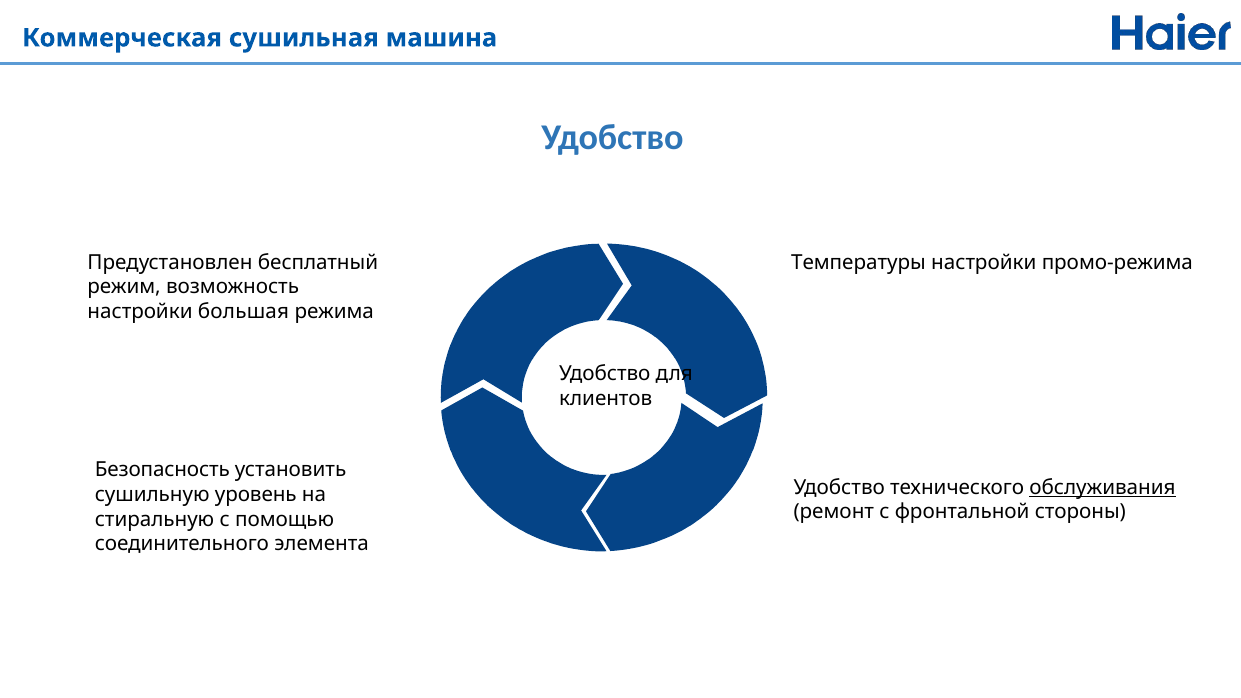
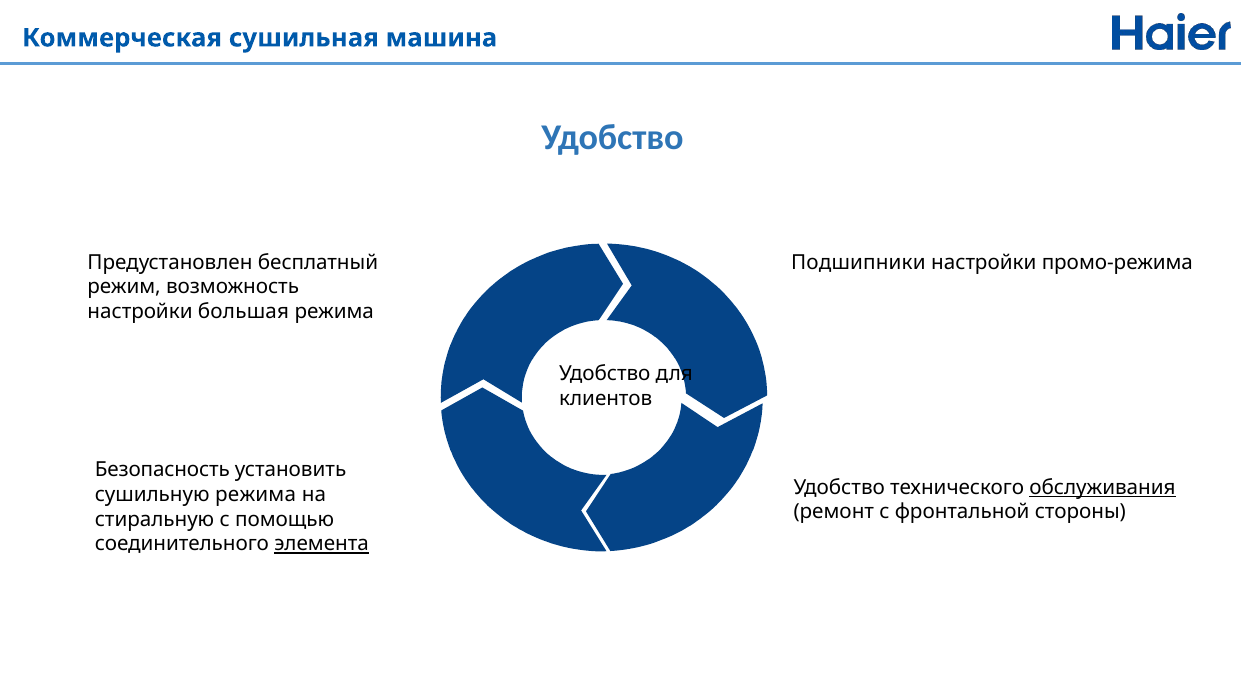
Температуры: Температуры -> Подшипники
сушильную уровень: уровень -> режима
элемента underline: none -> present
